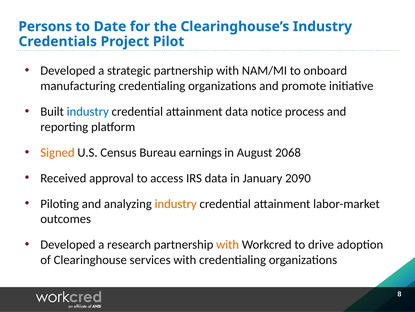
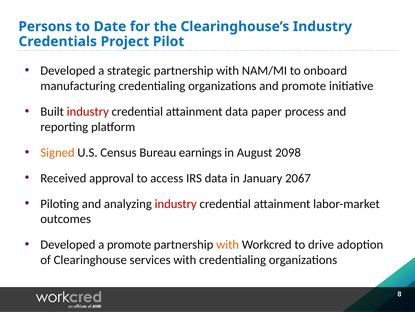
industry at (88, 111) colour: blue -> red
notice: notice -> paper
2068: 2068 -> 2098
2090: 2090 -> 2067
industry at (176, 203) colour: orange -> red
a research: research -> promote
